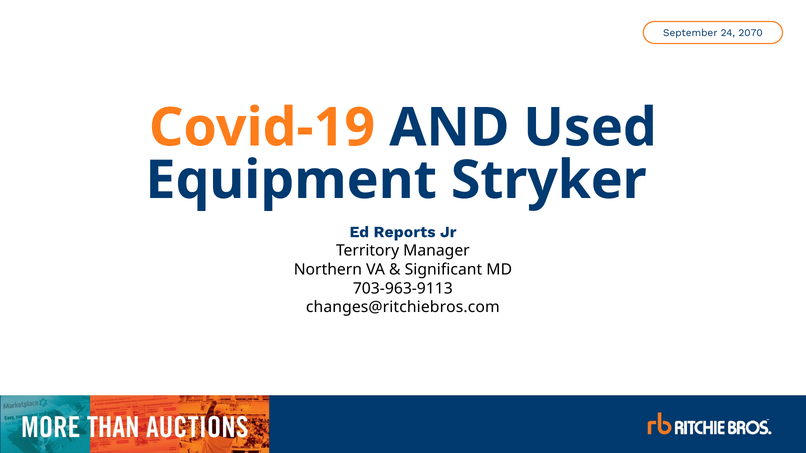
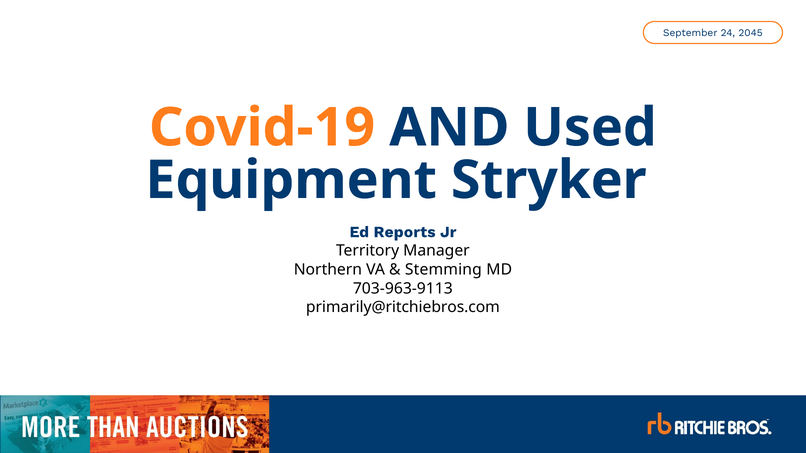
2070: 2070 -> 2045
Significant: Significant -> Stemming
changes@ritchiebros.com: changes@ritchiebros.com -> primarily@ritchiebros.com
